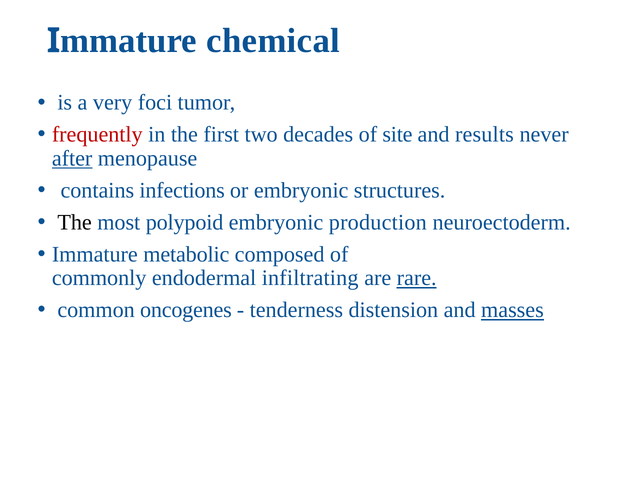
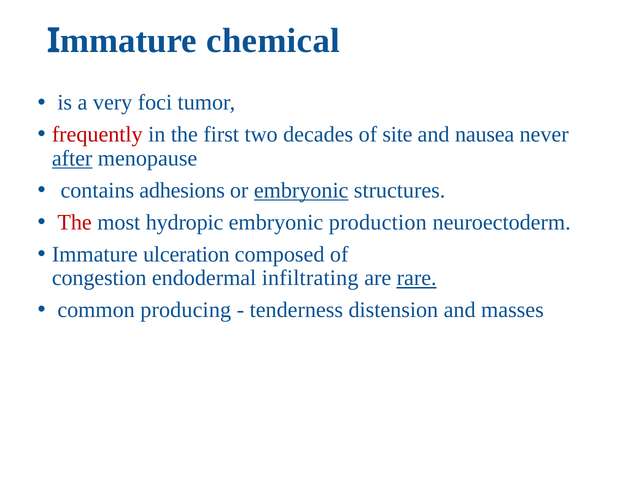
results: results -> nausea
infections: infections -> adhesions
embryonic at (301, 190) underline: none -> present
The at (75, 222) colour: black -> red
polypoid: polypoid -> hydropic
metabolic: metabolic -> ulceration
commonly: commonly -> congestion
oncogenes: oncogenes -> producing
masses underline: present -> none
